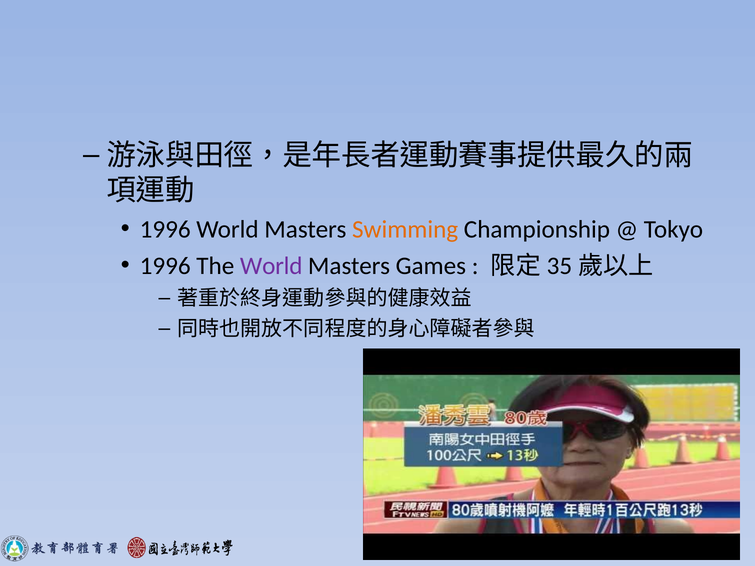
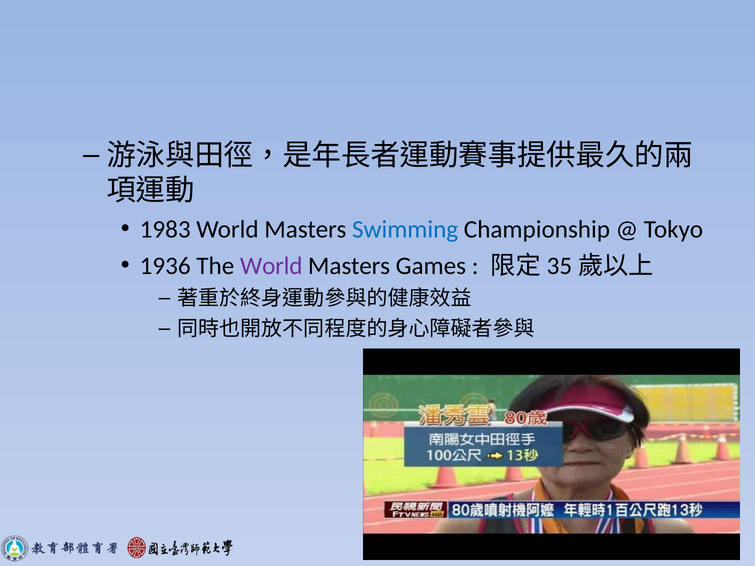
1996 at (165, 230): 1996 -> 1983
Swimming colour: orange -> blue
1996 at (165, 266): 1996 -> 1936
